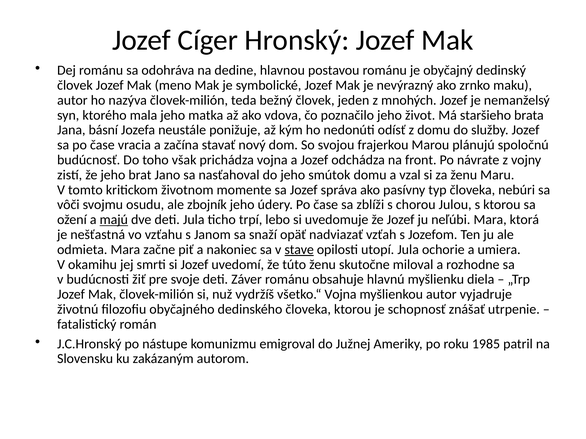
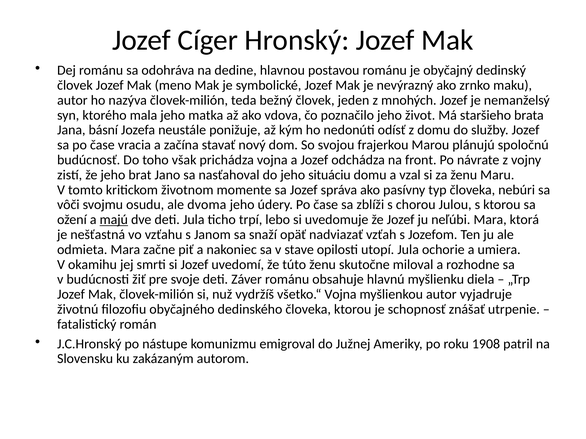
smútok: smútok -> situáciu
zbojník: zbojník -> dvoma
stave underline: present -> none
1985: 1985 -> 1908
